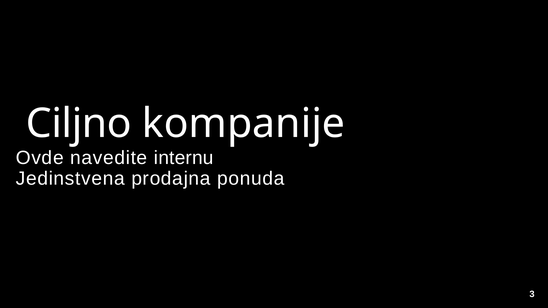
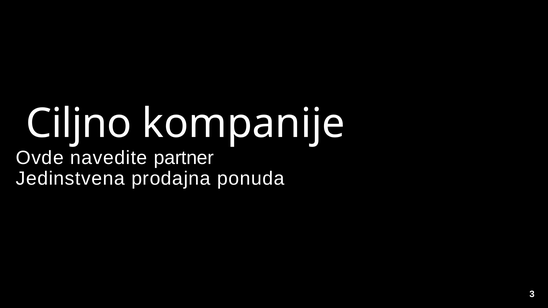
internu: internu -> partner
